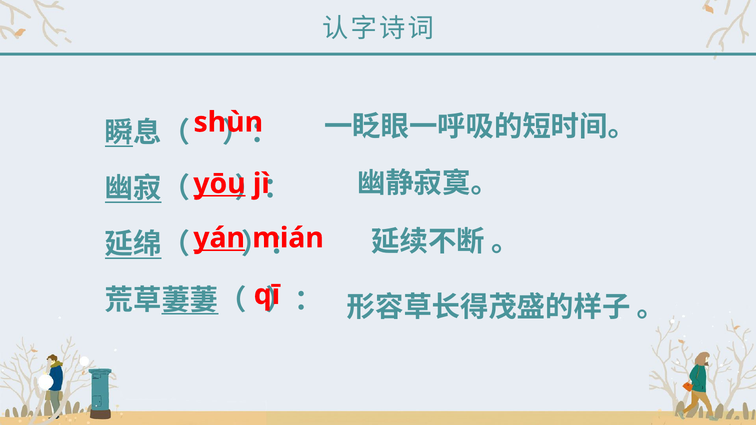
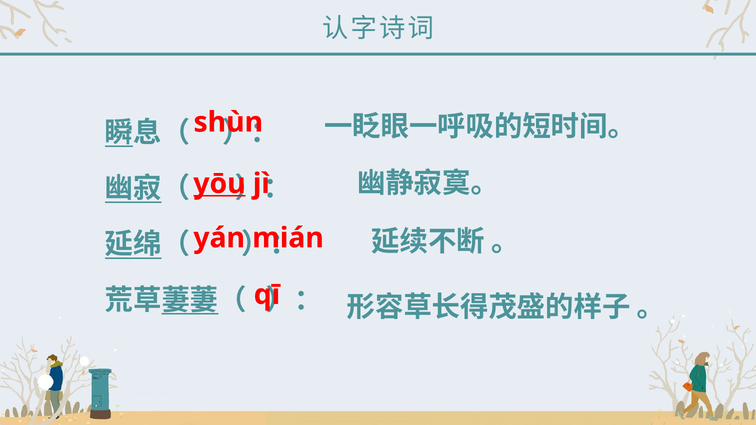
yán underline: present -> none
